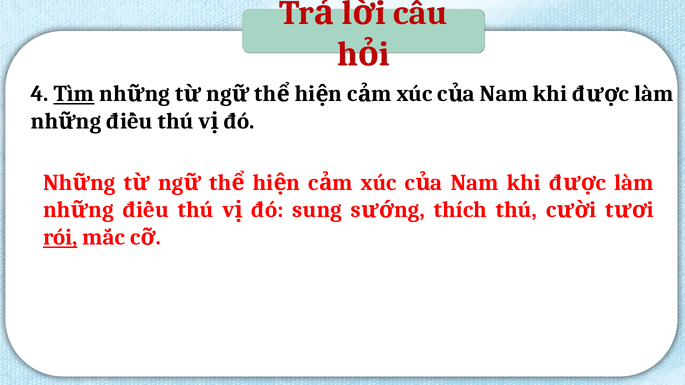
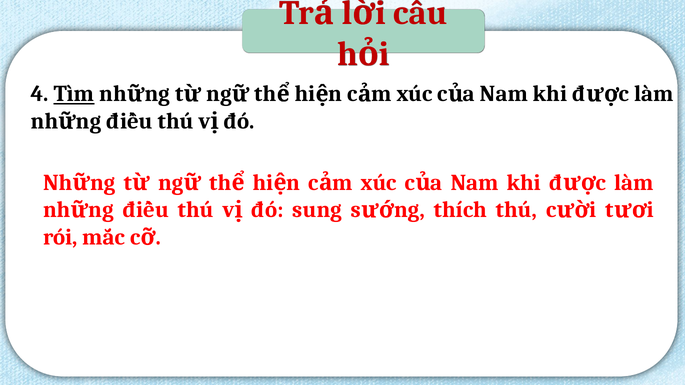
rói underline: present -> none
